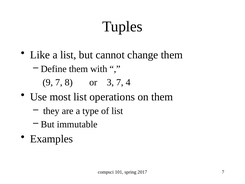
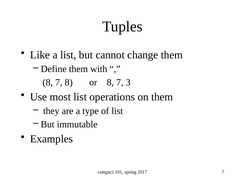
9 at (48, 82): 9 -> 8
or 3: 3 -> 8
4: 4 -> 3
